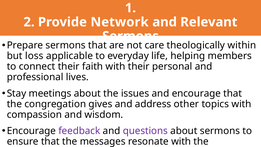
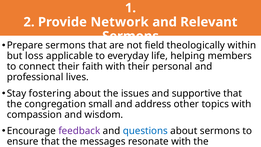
care: care -> field
meetings: meetings -> fostering
and encourage: encourage -> supportive
gives: gives -> small
questions colour: purple -> blue
